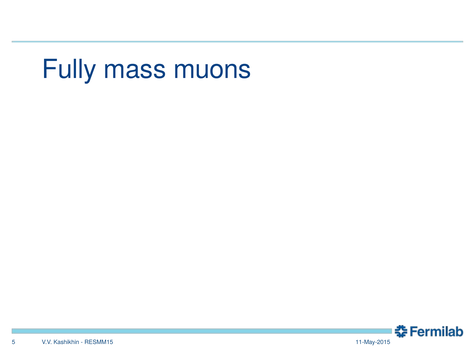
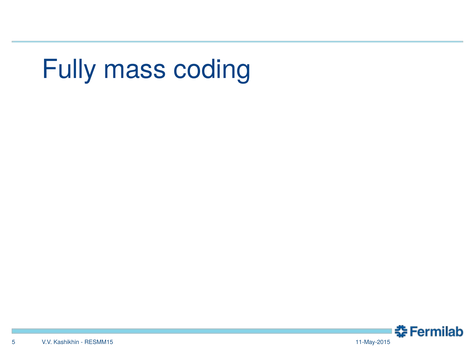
muons: muons -> coding
